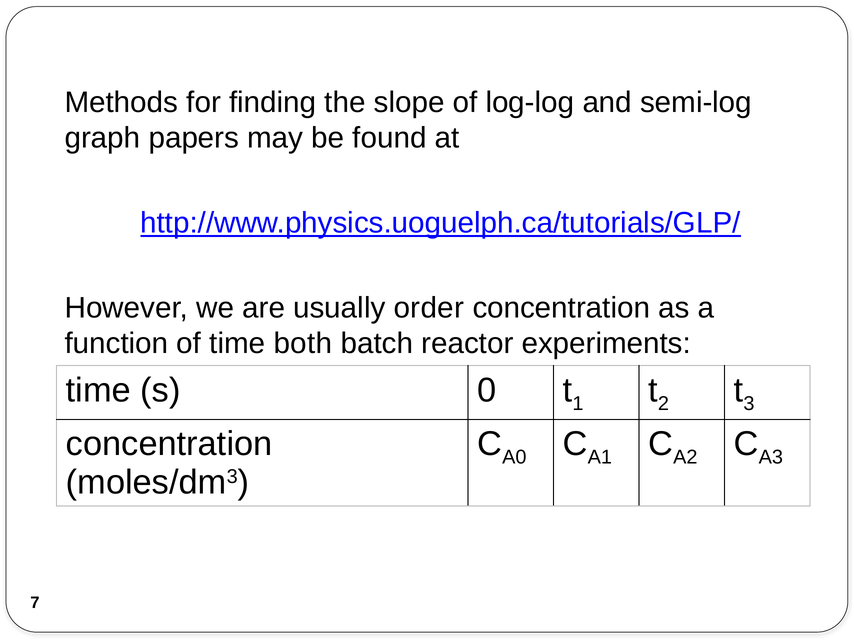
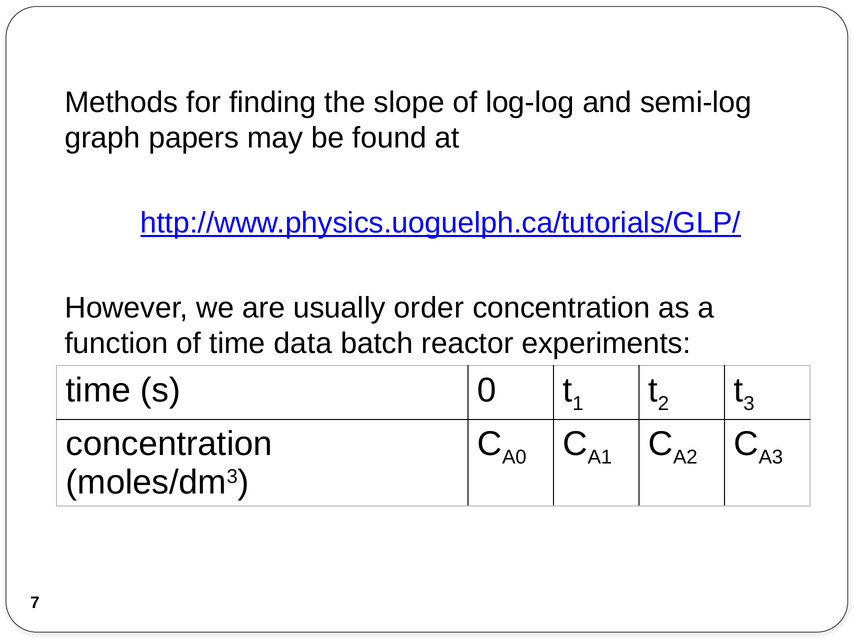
both: both -> data
